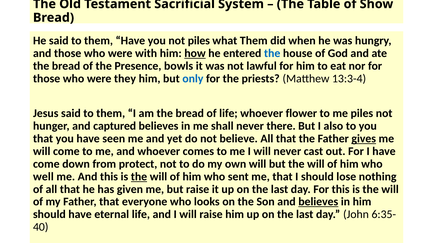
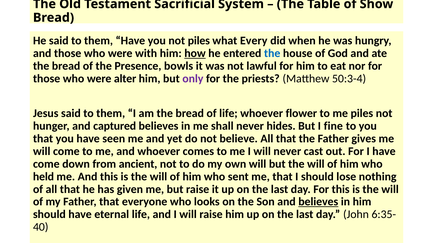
what Them: Them -> Every
they: they -> alter
only colour: blue -> purple
13:3-4: 13:3-4 -> 50:3-4
there: there -> hides
also: also -> fine
gives underline: present -> none
protect: protect -> ancient
well: well -> held
the at (139, 177) underline: present -> none
